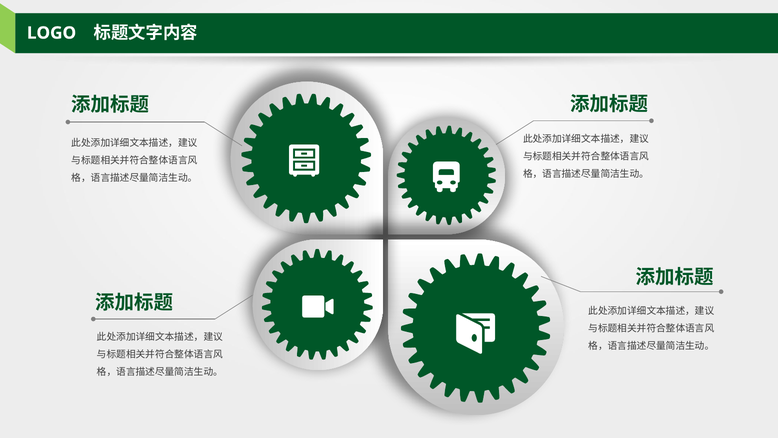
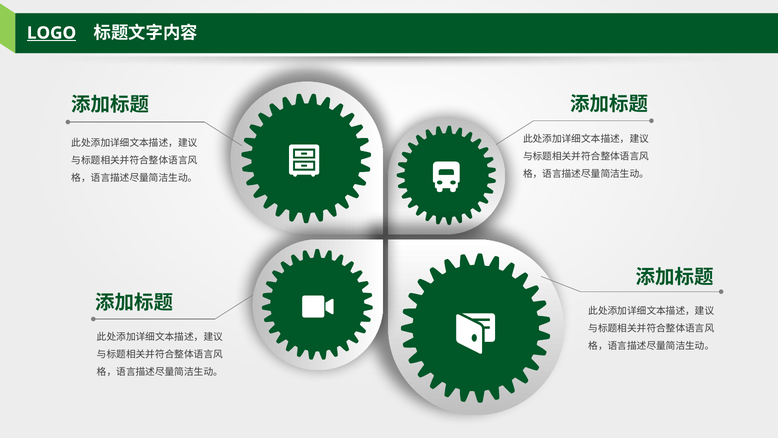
LOGO underline: none -> present
